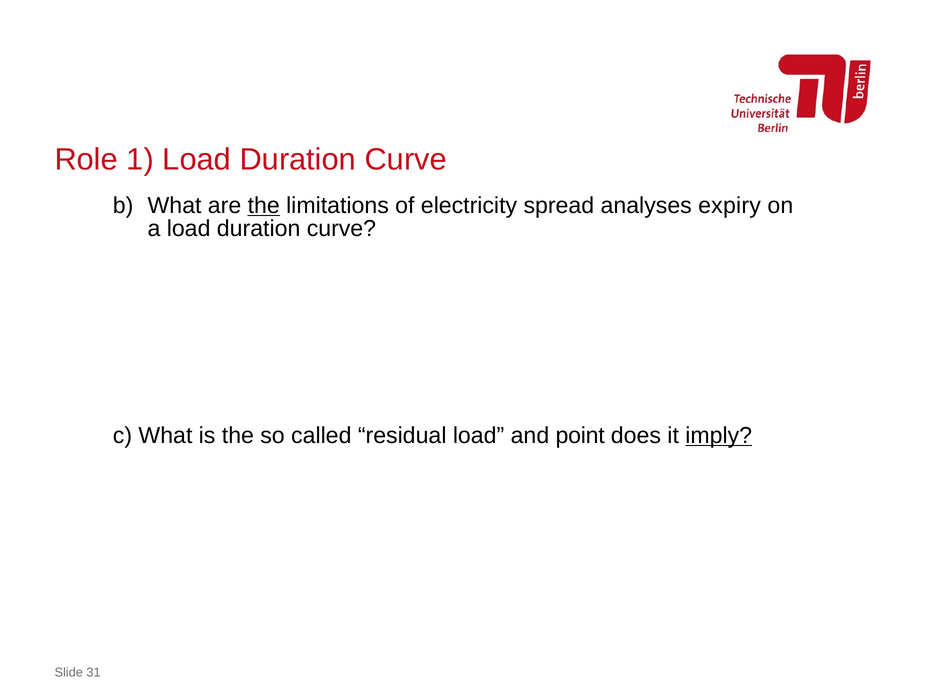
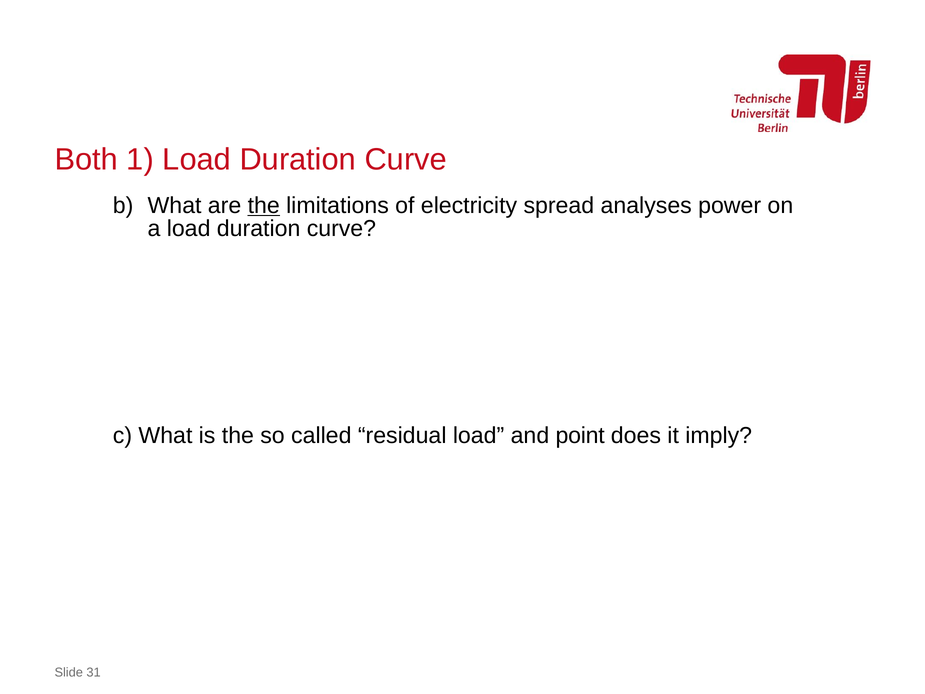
Role: Role -> Both
expiry: expiry -> power
imply underline: present -> none
